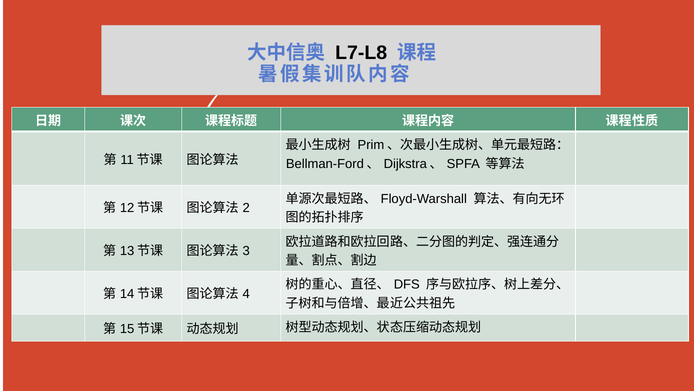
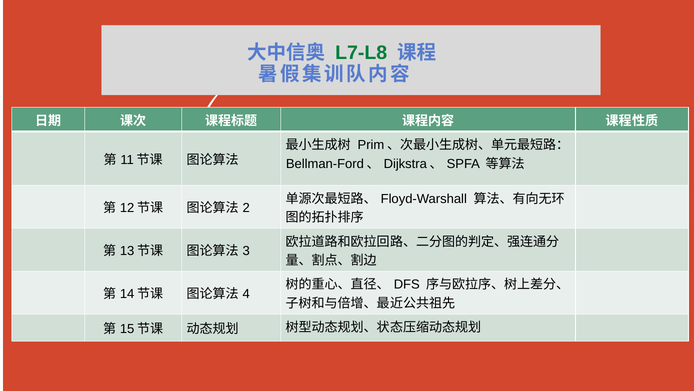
L7-L8 colour: black -> green
